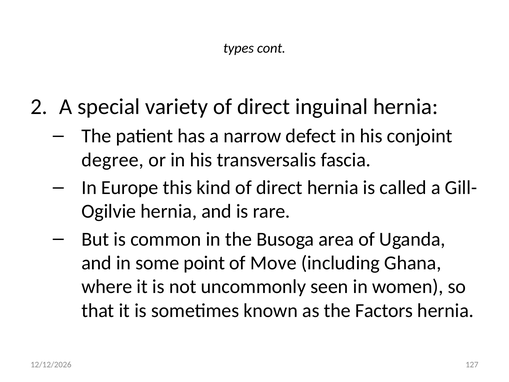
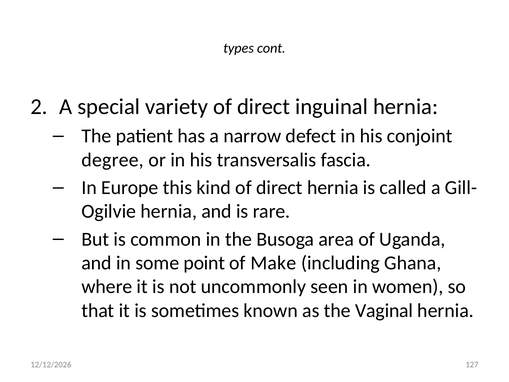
Move: Move -> Make
Factors: Factors -> Vaginal
